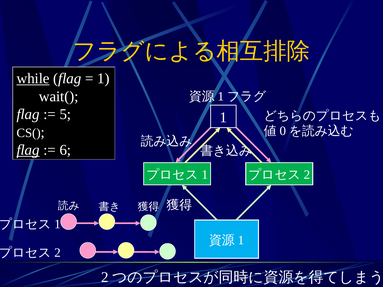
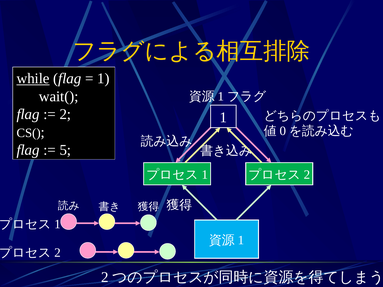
5 at (65, 114): 5 -> 2
flag at (28, 150) underline: present -> none
6: 6 -> 5
